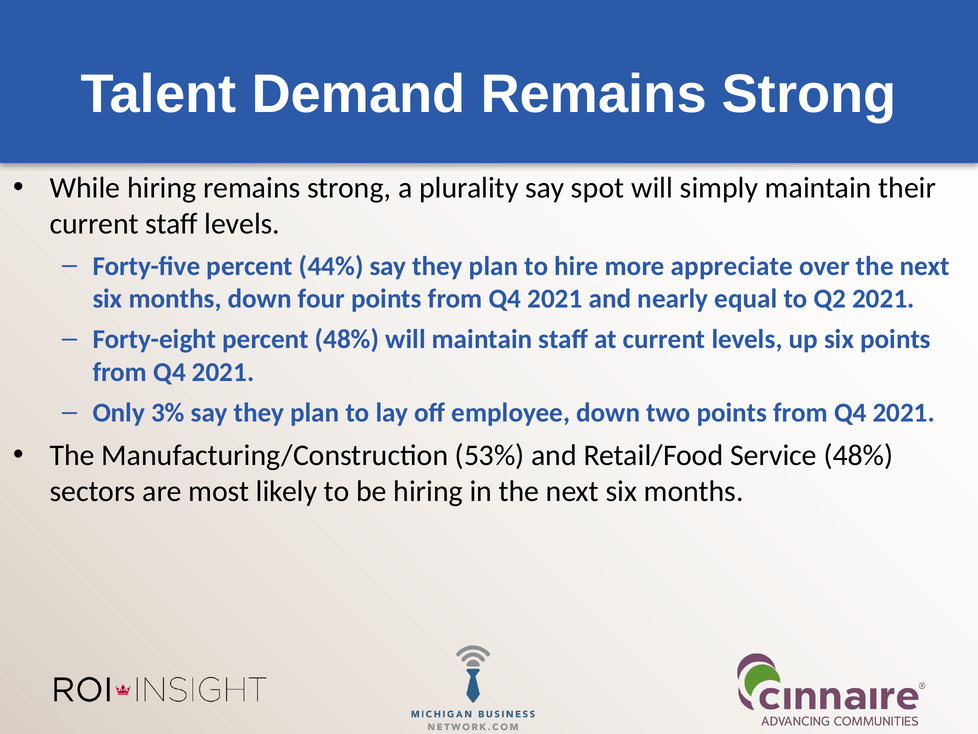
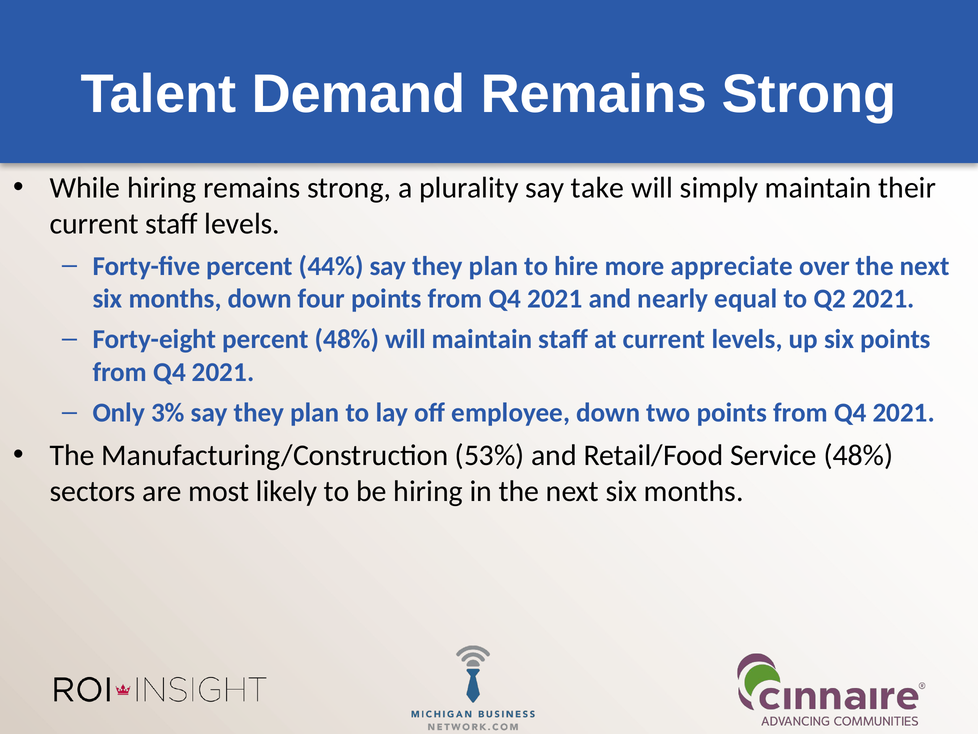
spot: spot -> take
